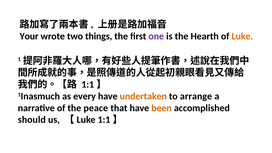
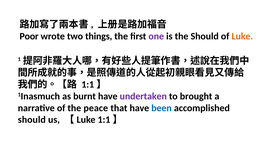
Your: Your -> Poor
the Hearth: Hearth -> Should
every: every -> burnt
undertaken colour: orange -> purple
arrange: arrange -> brought
been colour: orange -> blue
